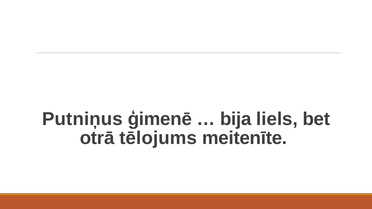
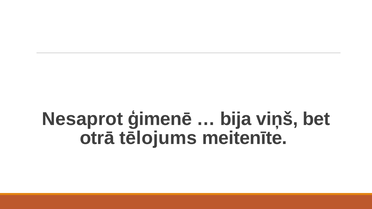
Putniņus: Putniņus -> Nesaprot
liels: liels -> viņš
